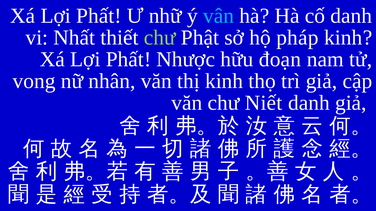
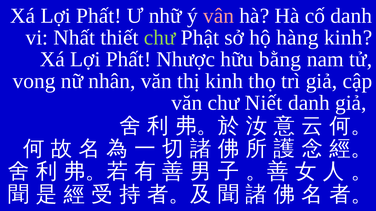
vân colour: light blue -> pink
pháp: pháp -> hàng
đoạn: đoạn -> bằng
